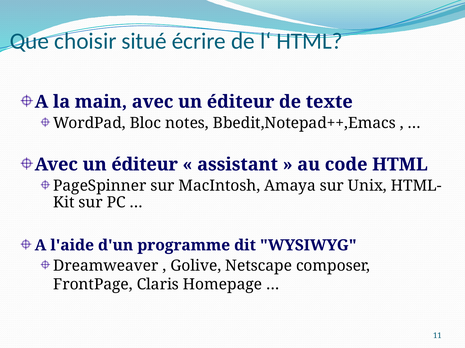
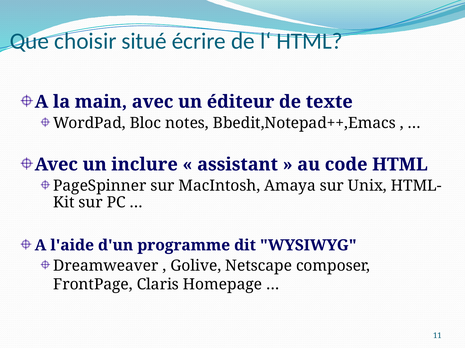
éditeur at (145, 165): éditeur -> inclure
